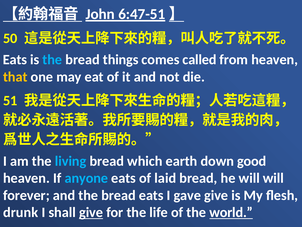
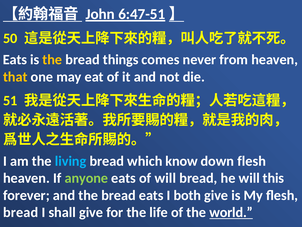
the at (52, 60) colour: light blue -> yellow
called: called -> never
earth: earth -> know
down good: good -> flesh
anyone colour: light blue -> light green
of laid: laid -> will
will will: will -> this
gave: gave -> both
drunk at (21, 212): drunk -> bread
give at (91, 212) underline: present -> none
